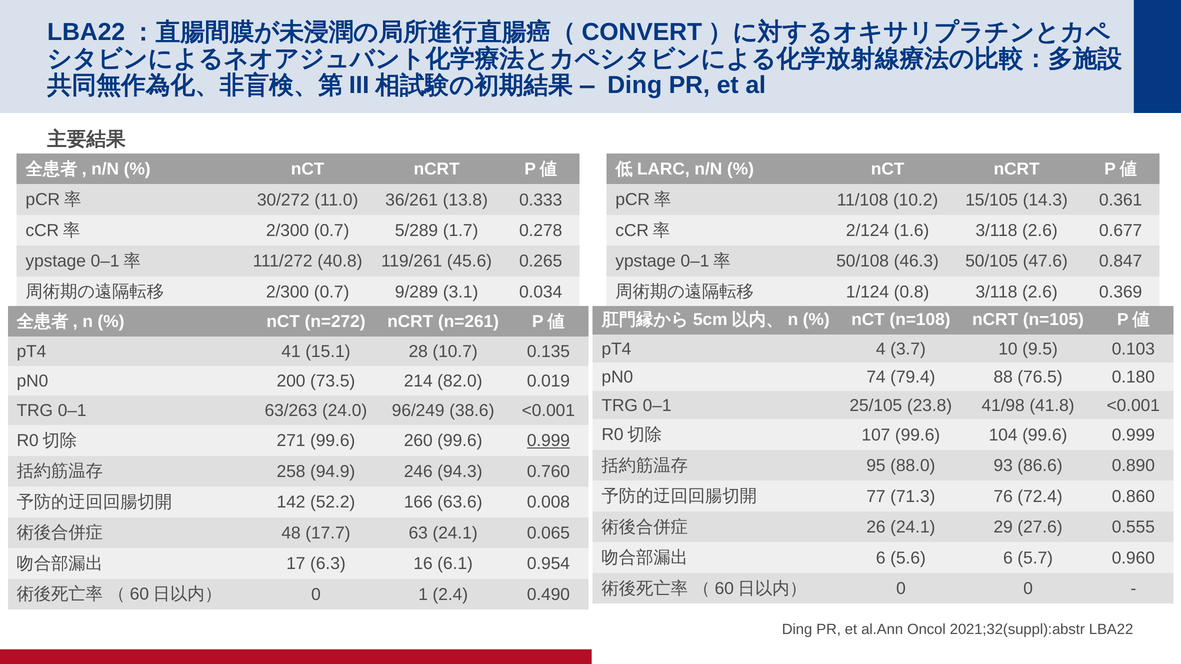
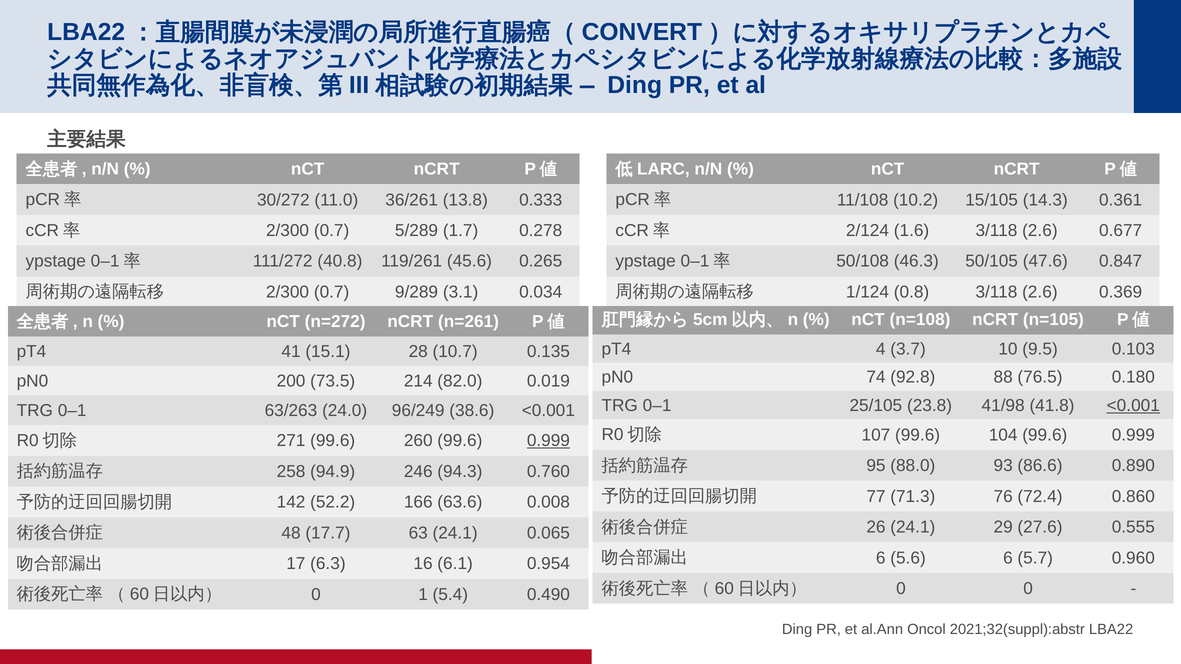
79.4: 79.4 -> 92.8
<0.001 at (1133, 406) underline: none -> present
2.4: 2.4 -> 5.4
